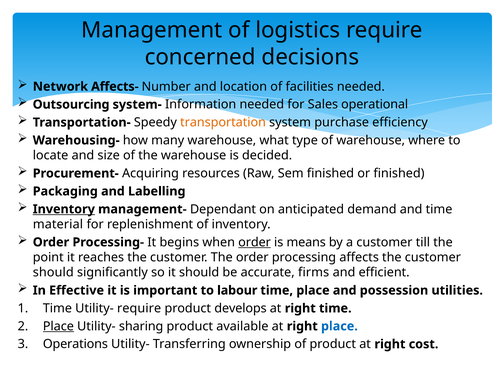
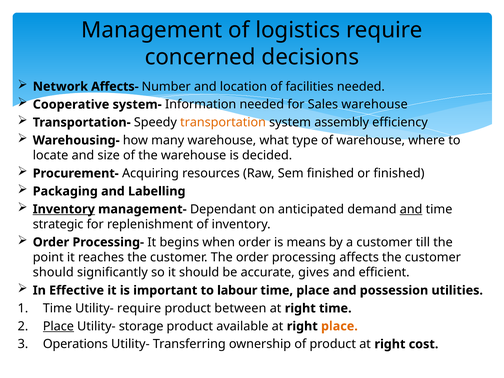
Outsourcing: Outsourcing -> Cooperative
Sales operational: operational -> warehouse
purchase: purchase -> assembly
and at (411, 209) underline: none -> present
material: material -> strategic
order at (255, 242) underline: present -> none
firms: firms -> gives
develops: develops -> between
sharing: sharing -> storage
place at (339, 326) colour: blue -> orange
